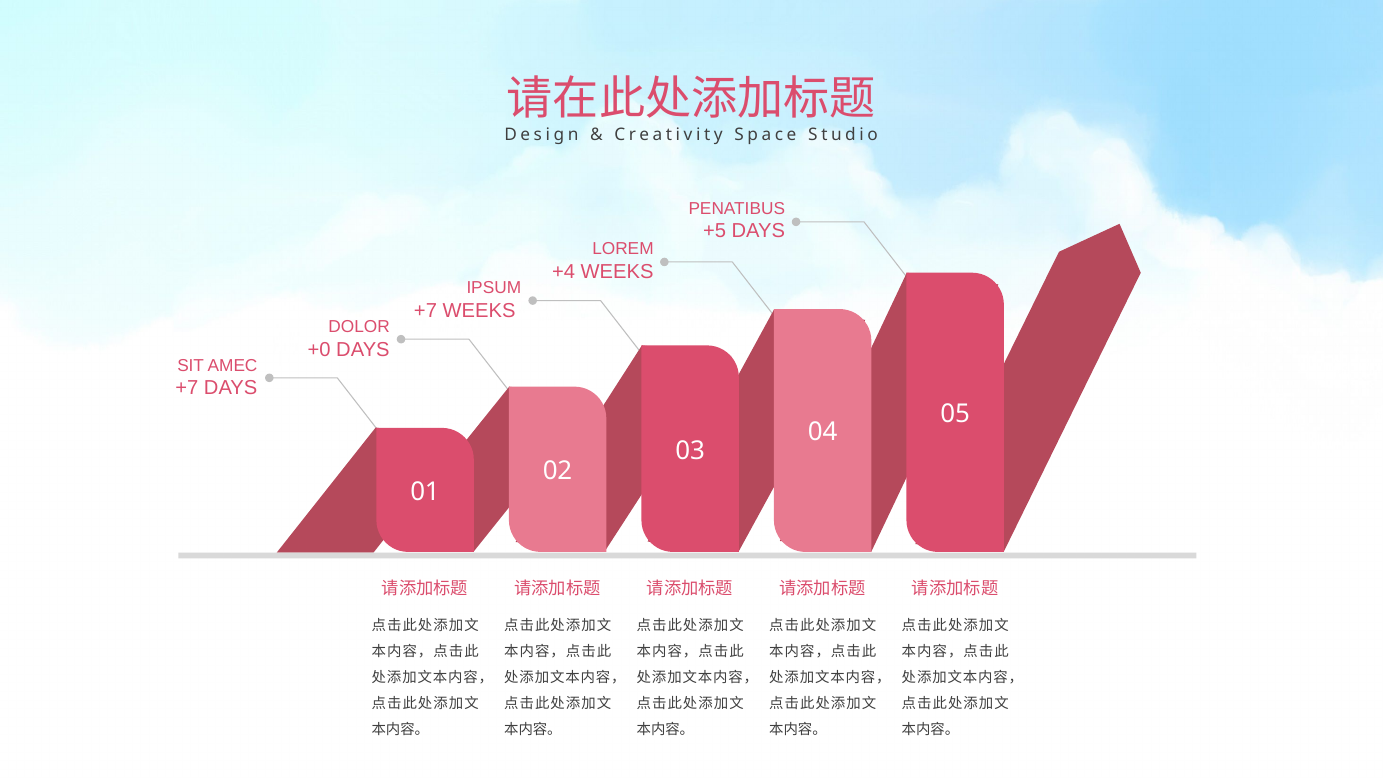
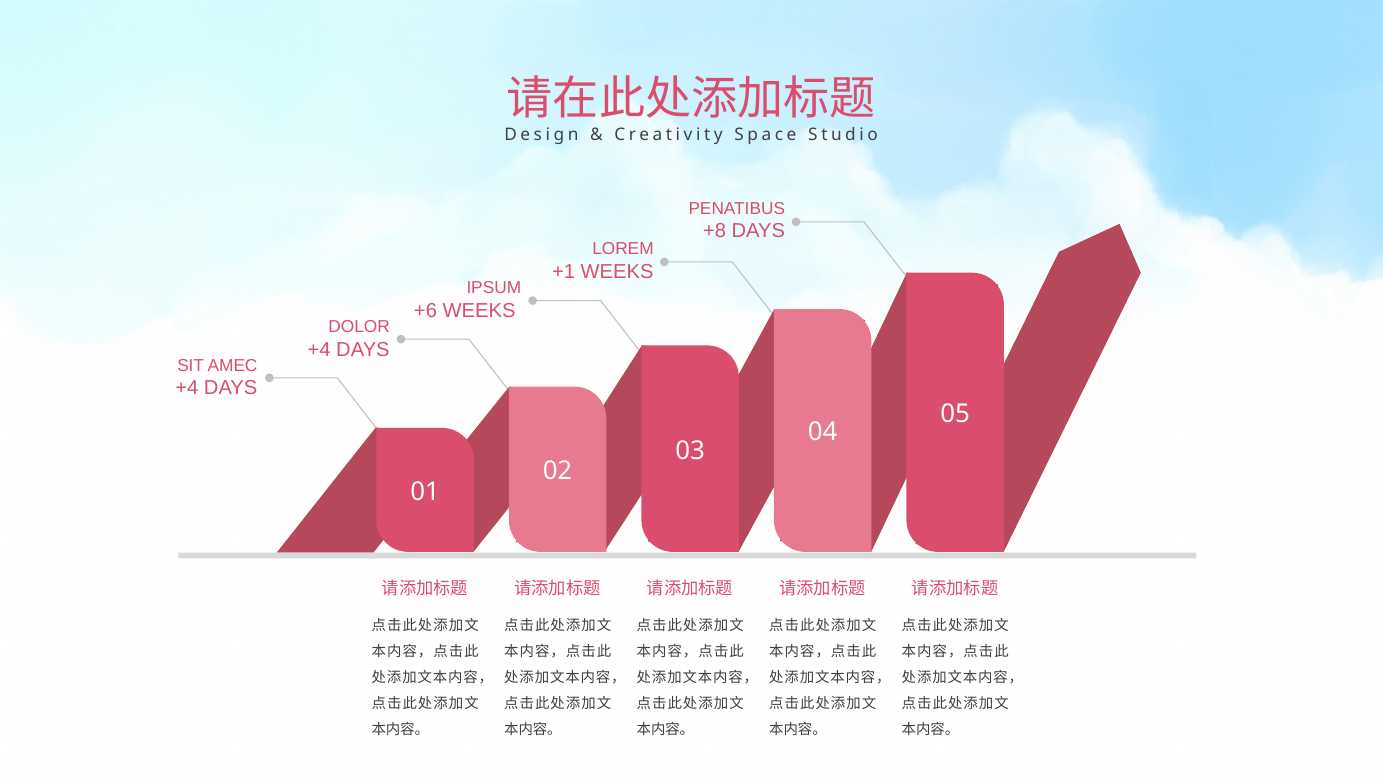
+5: +5 -> +8
+4: +4 -> +1
+7 at (425, 310): +7 -> +6
+0 at (319, 349): +0 -> +4
+7 at (187, 388): +7 -> +4
